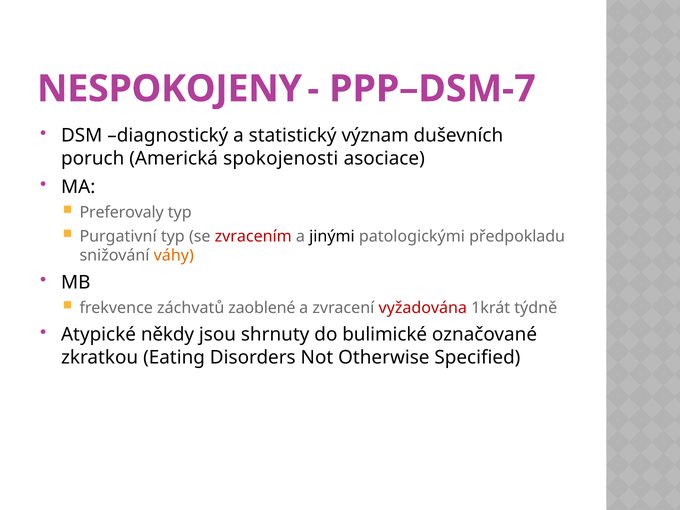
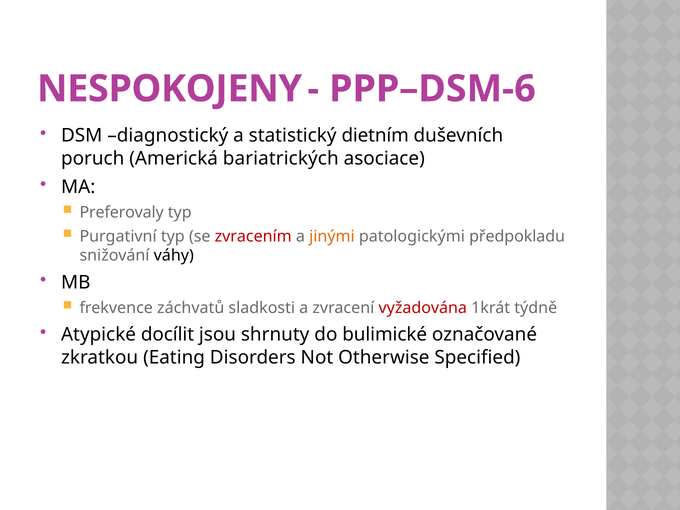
PPP–DSM-7: PPP–DSM-7 -> PPP–DSM-6
význam: význam -> dietním
spokojenosti: spokojenosti -> bariatrických
jinými colour: black -> orange
váhy colour: orange -> black
zaoblené: zaoblené -> sladkosti
někdy: někdy -> docílit
